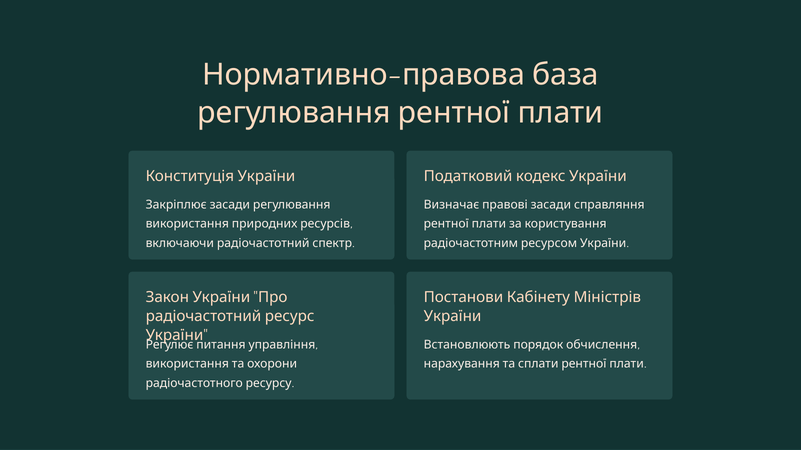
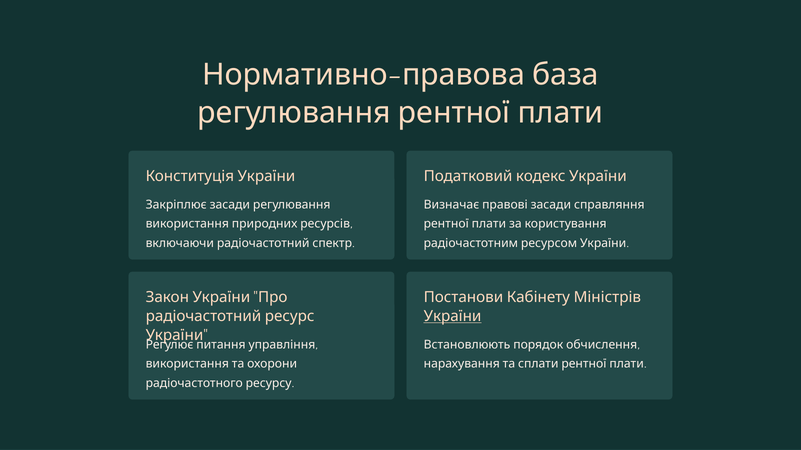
України at (453, 317) underline: none -> present
